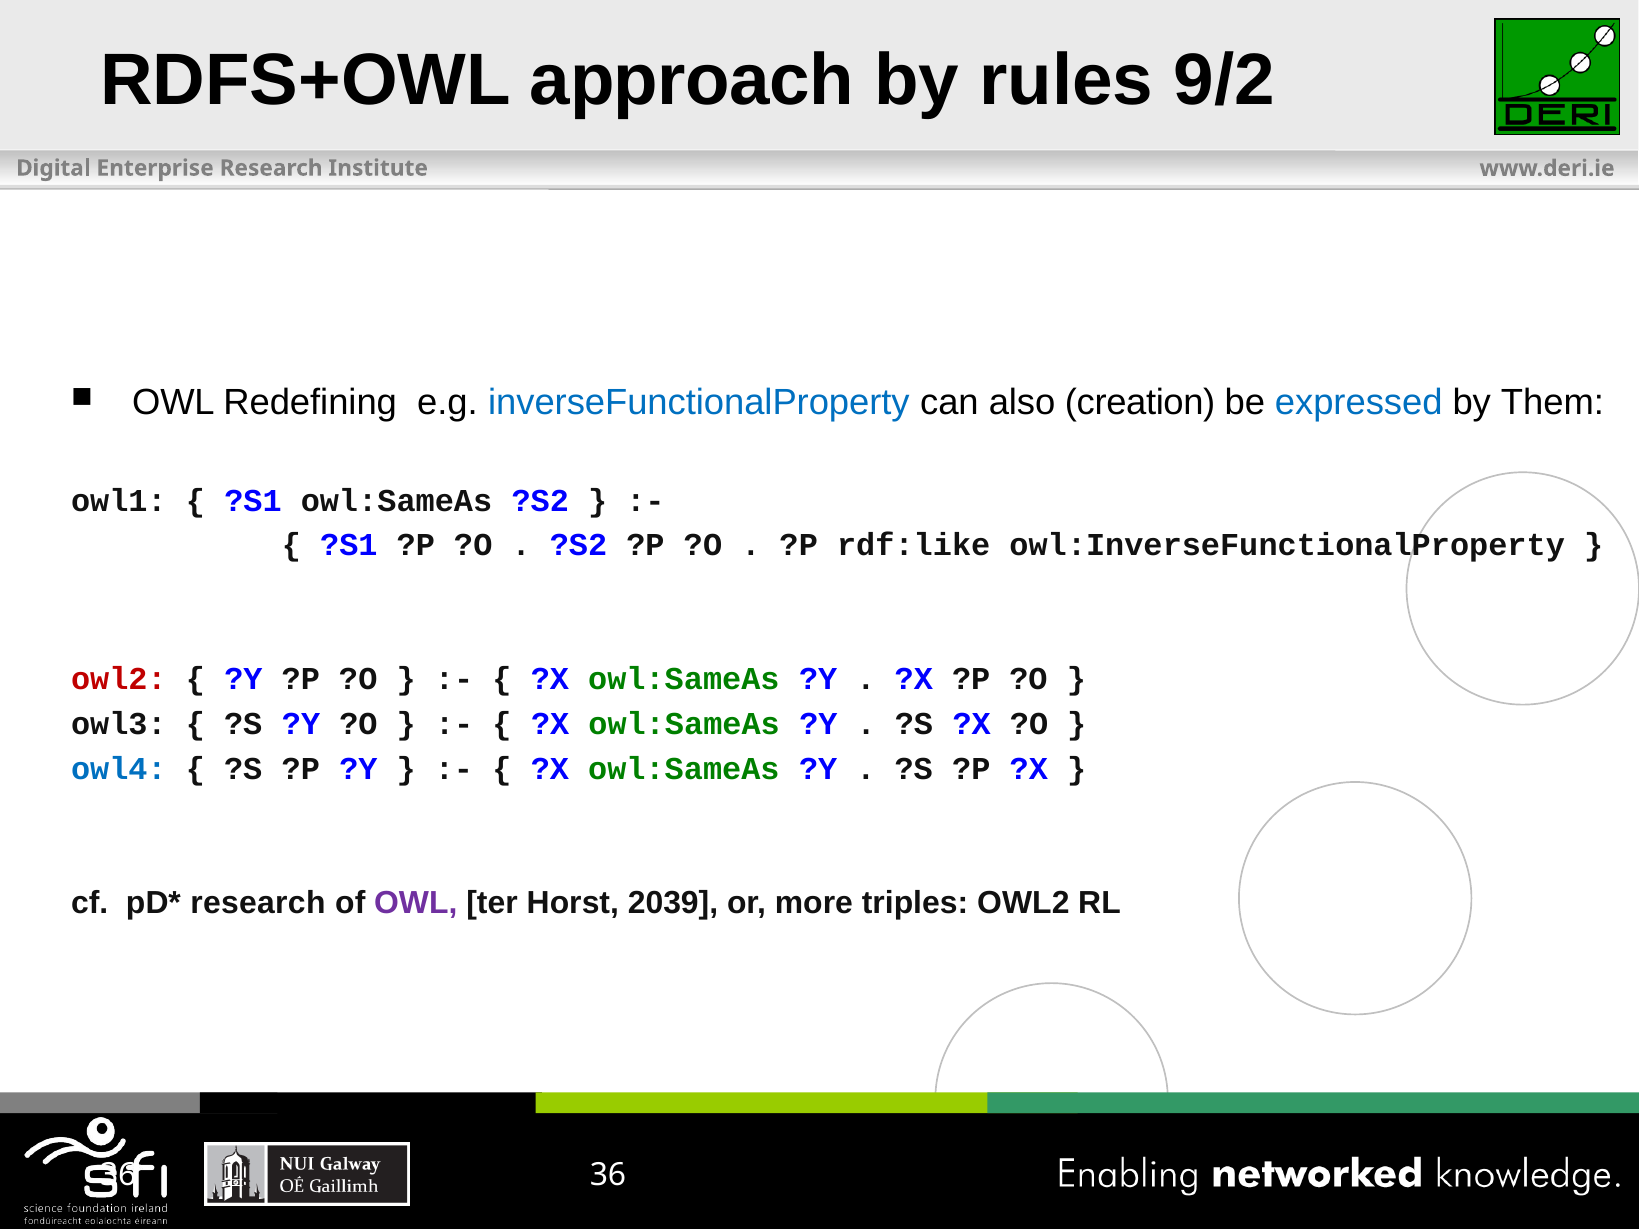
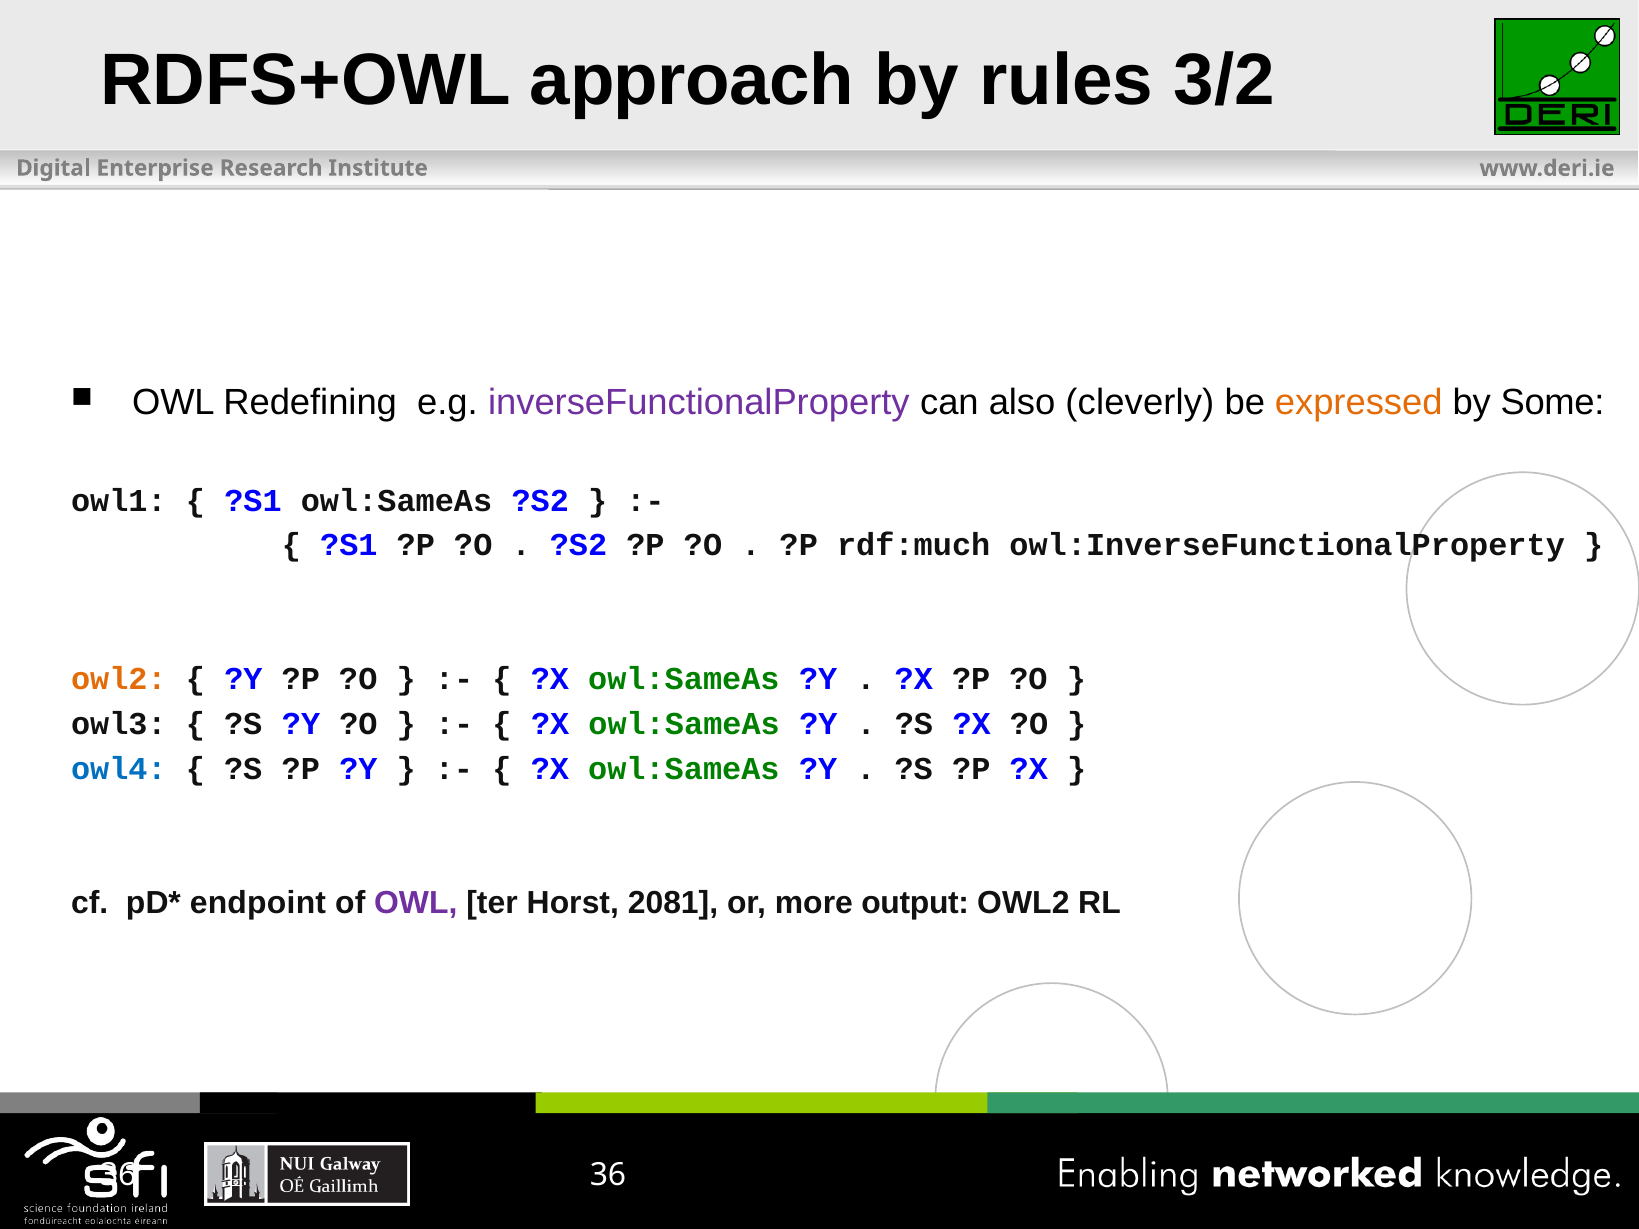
9/2: 9/2 -> 3/2
inverseFunctionalProperty colour: blue -> purple
creation: creation -> cleverly
expressed colour: blue -> orange
Them: Them -> Some
rdf:like: rdf:like -> rdf:much
owl2 at (119, 679) colour: red -> orange
research at (258, 903): research -> endpoint
2039: 2039 -> 2081
triples: triples -> output
